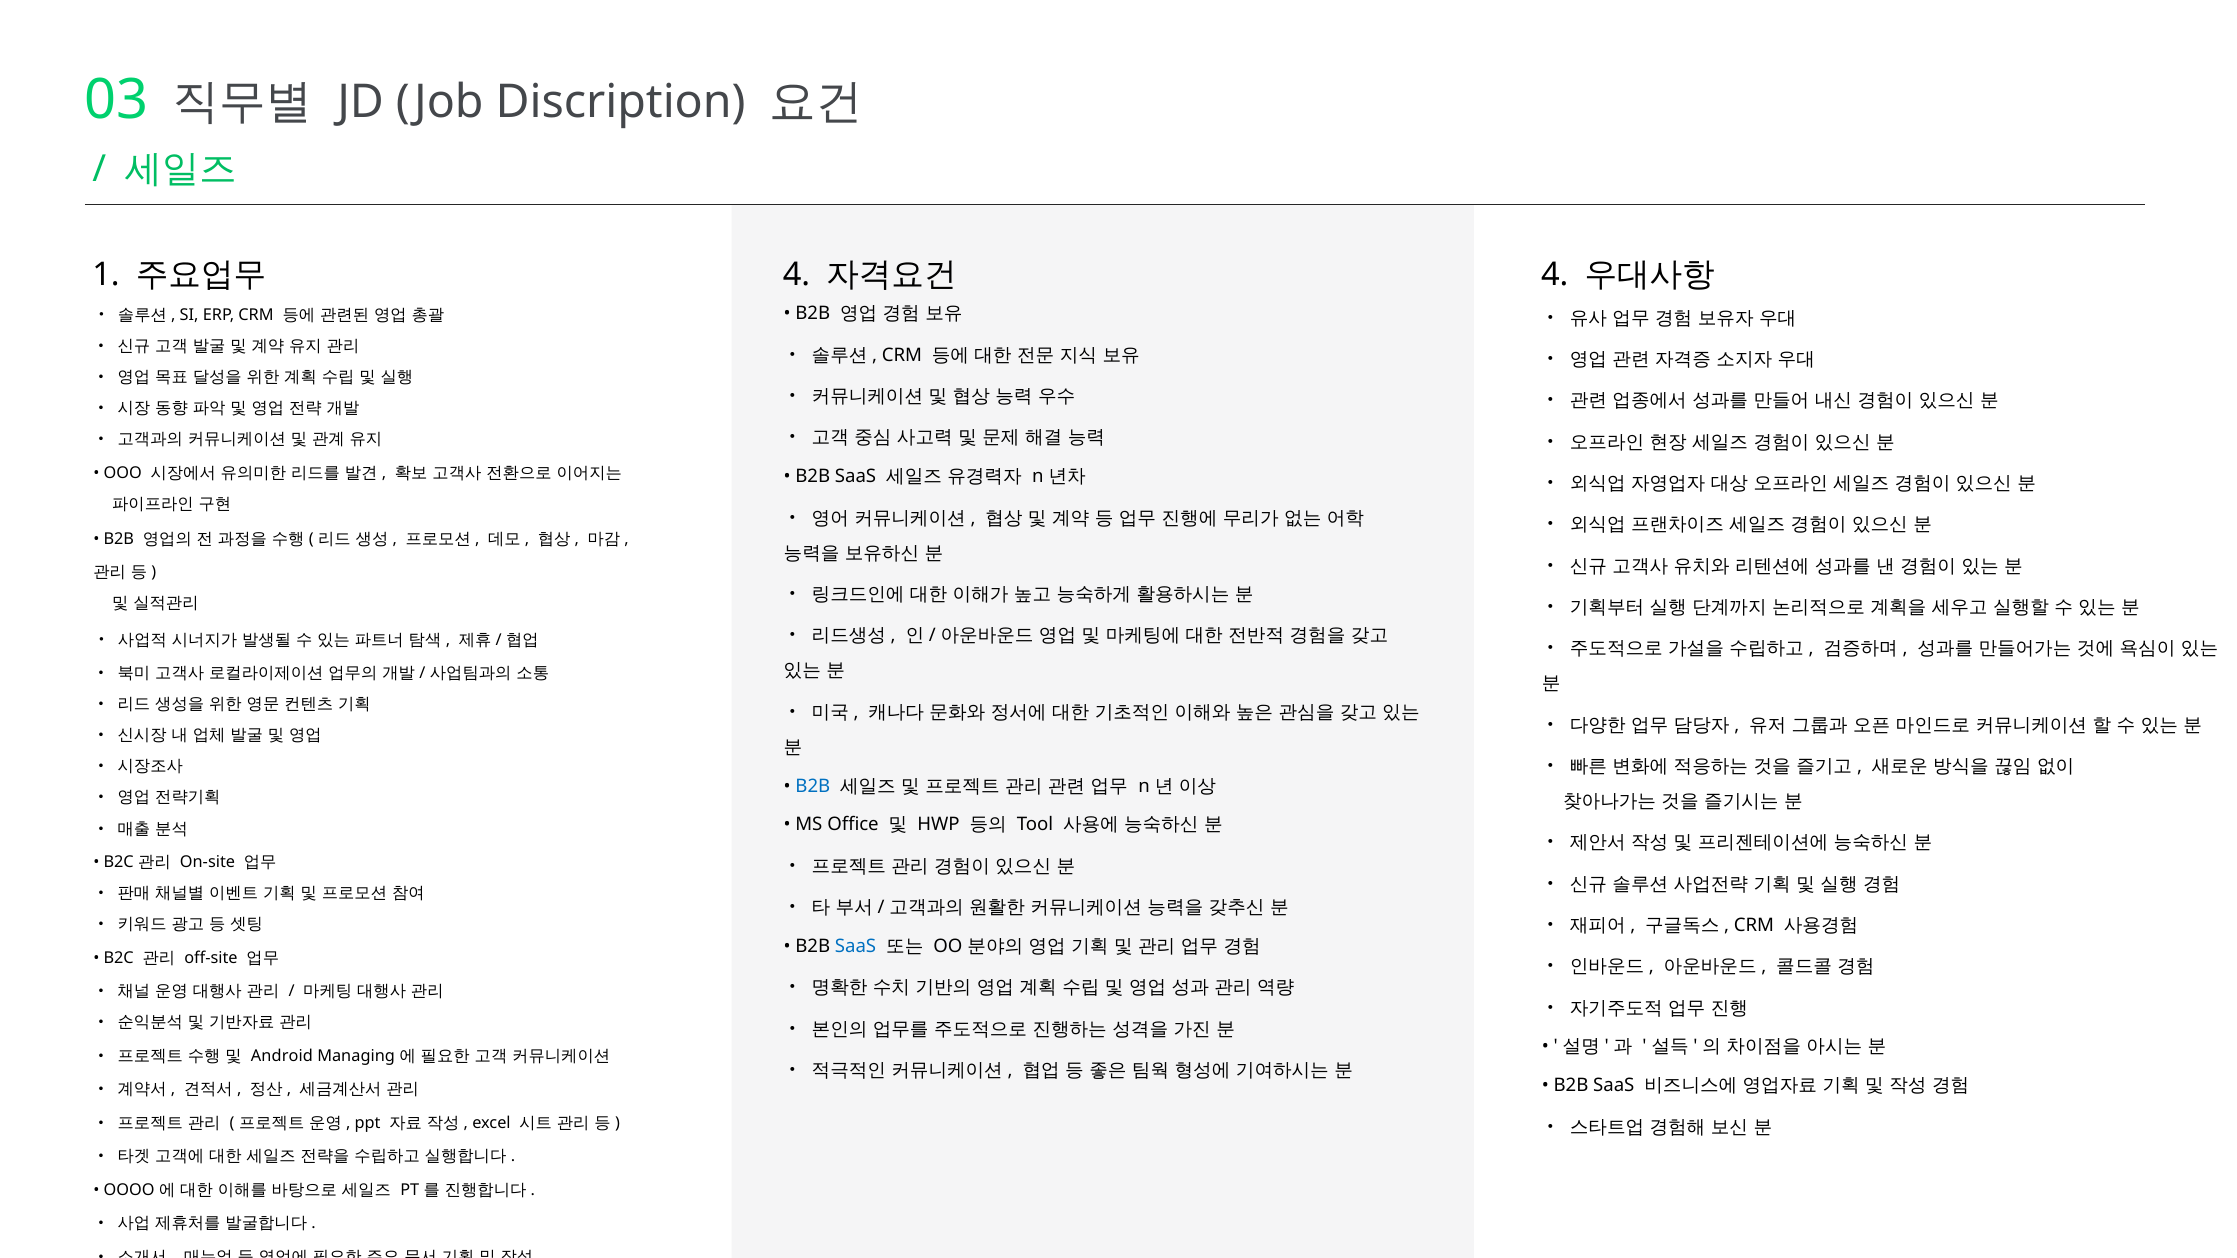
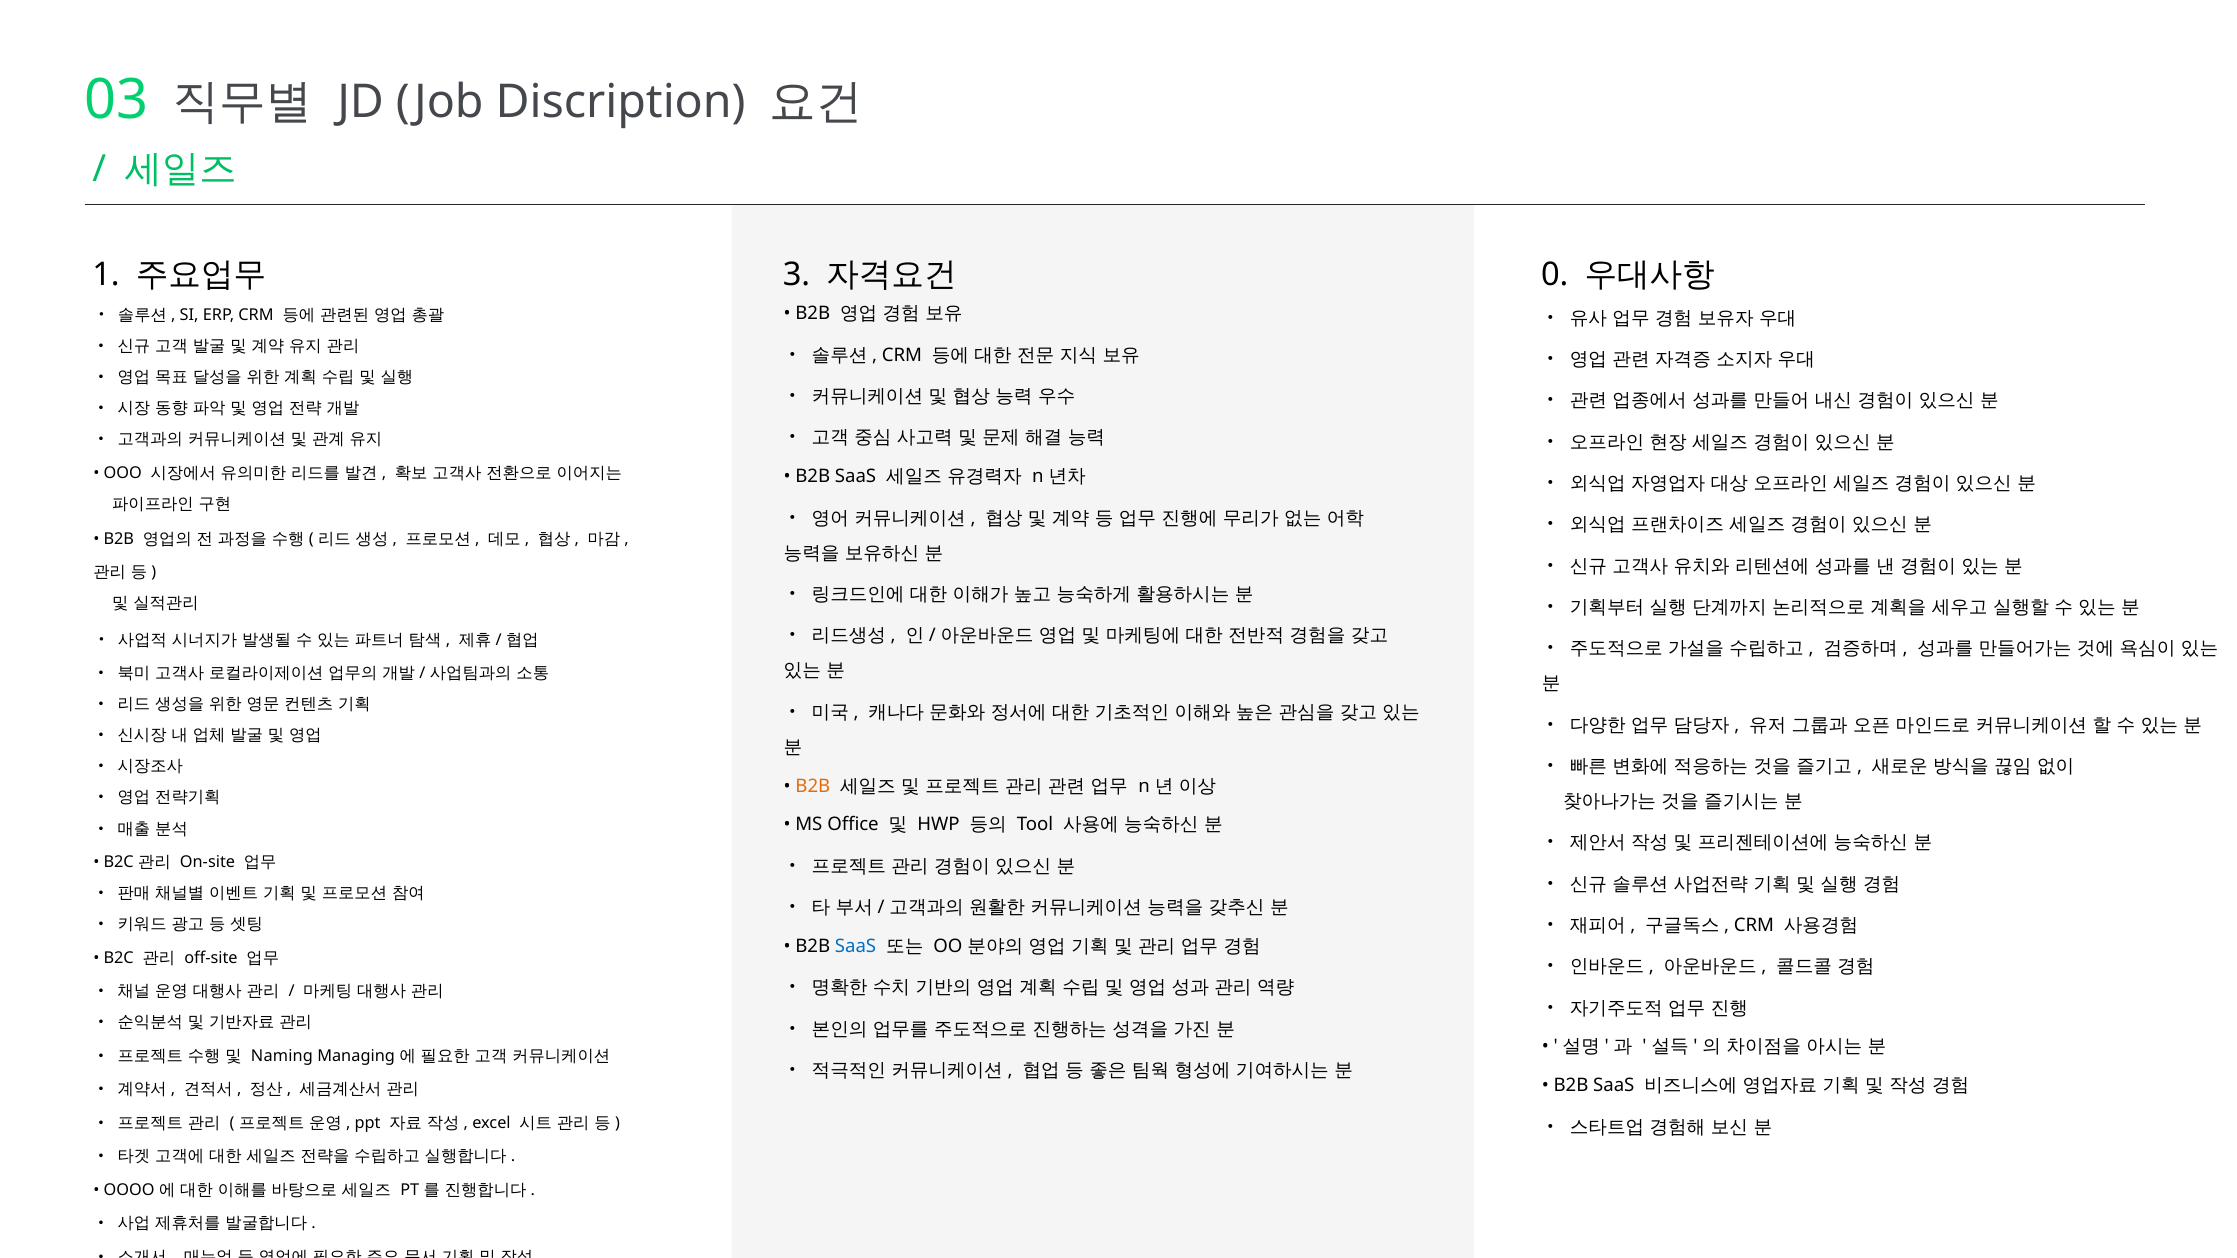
4 at (797, 275): 4 -> 3
4 at (1555, 275): 4 -> 0
B2B at (813, 786) colour: blue -> orange
Android: Android -> Naming
